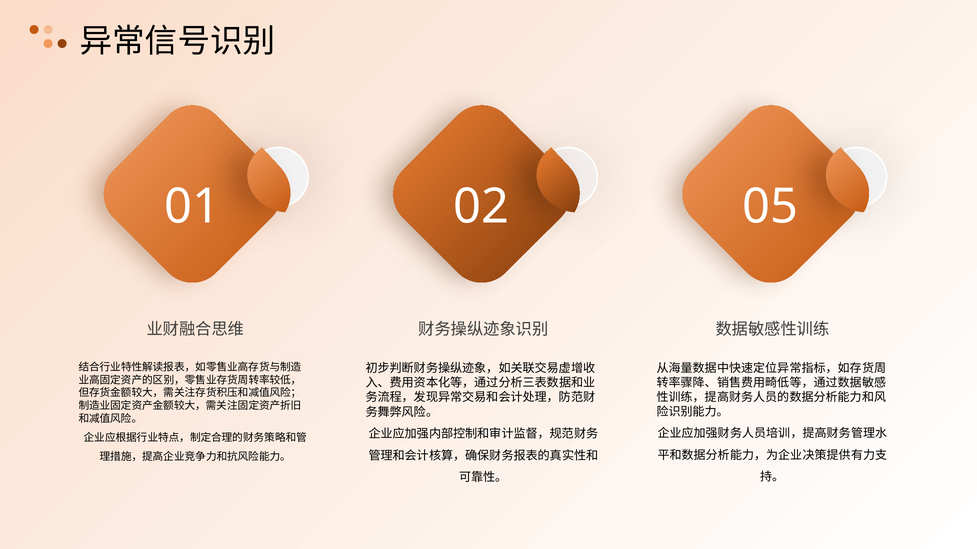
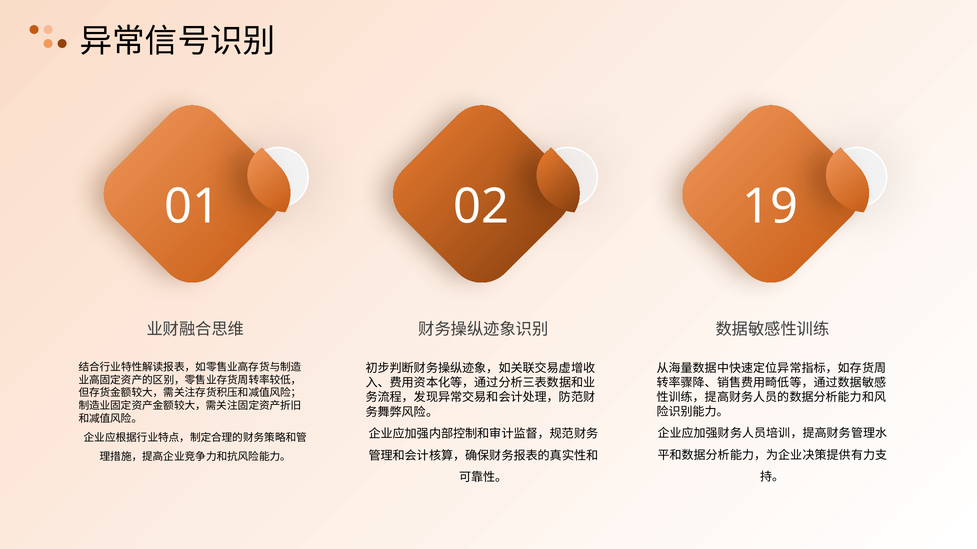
05: 05 -> 19
